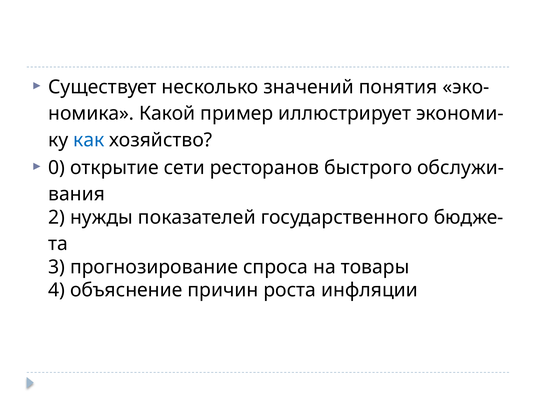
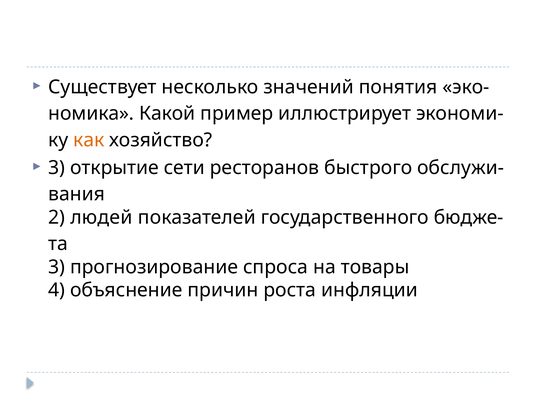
как colour: blue -> orange
0 at (57, 168): 0 -> 3
нужды: нужды -> людей
